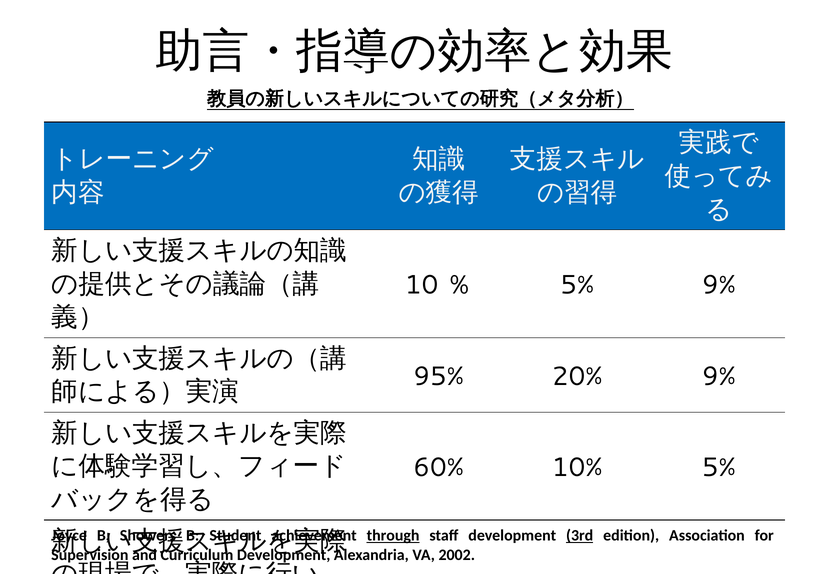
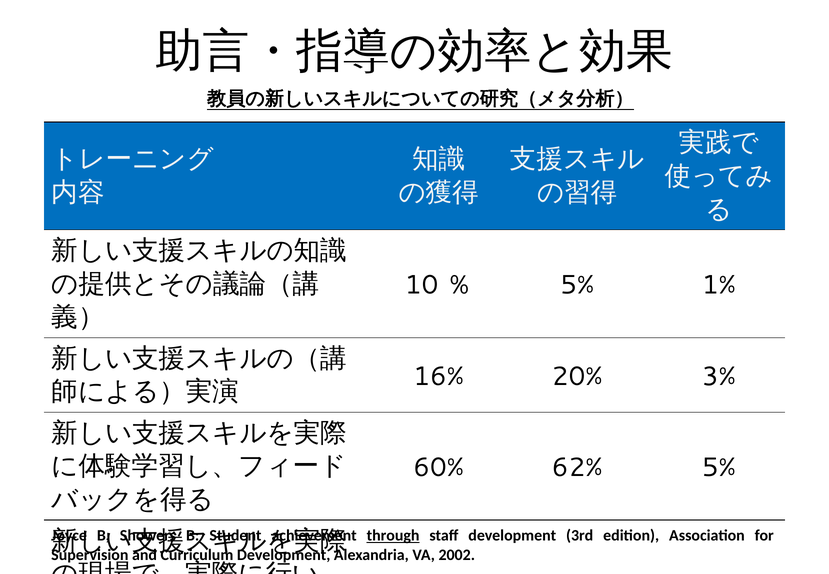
5% 9%: 9% -> 1%
95% at (439, 376): 95% -> 16%
20% 9%: 9% -> 3%
10%: 10% -> 62%
3rd underline: present -> none
